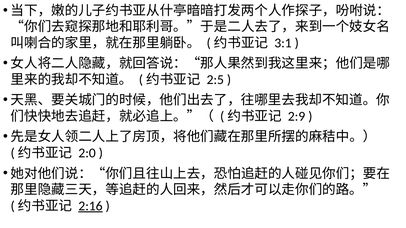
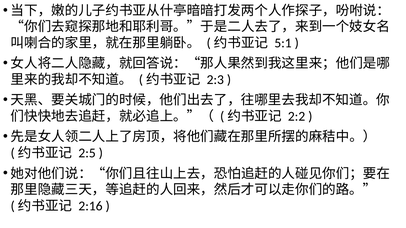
3:1: 3:1 -> 5:1
2:5: 2:5 -> 2:3
2:9: 2:9 -> 2:2
2:0: 2:0 -> 2:5
2:16 underline: present -> none
